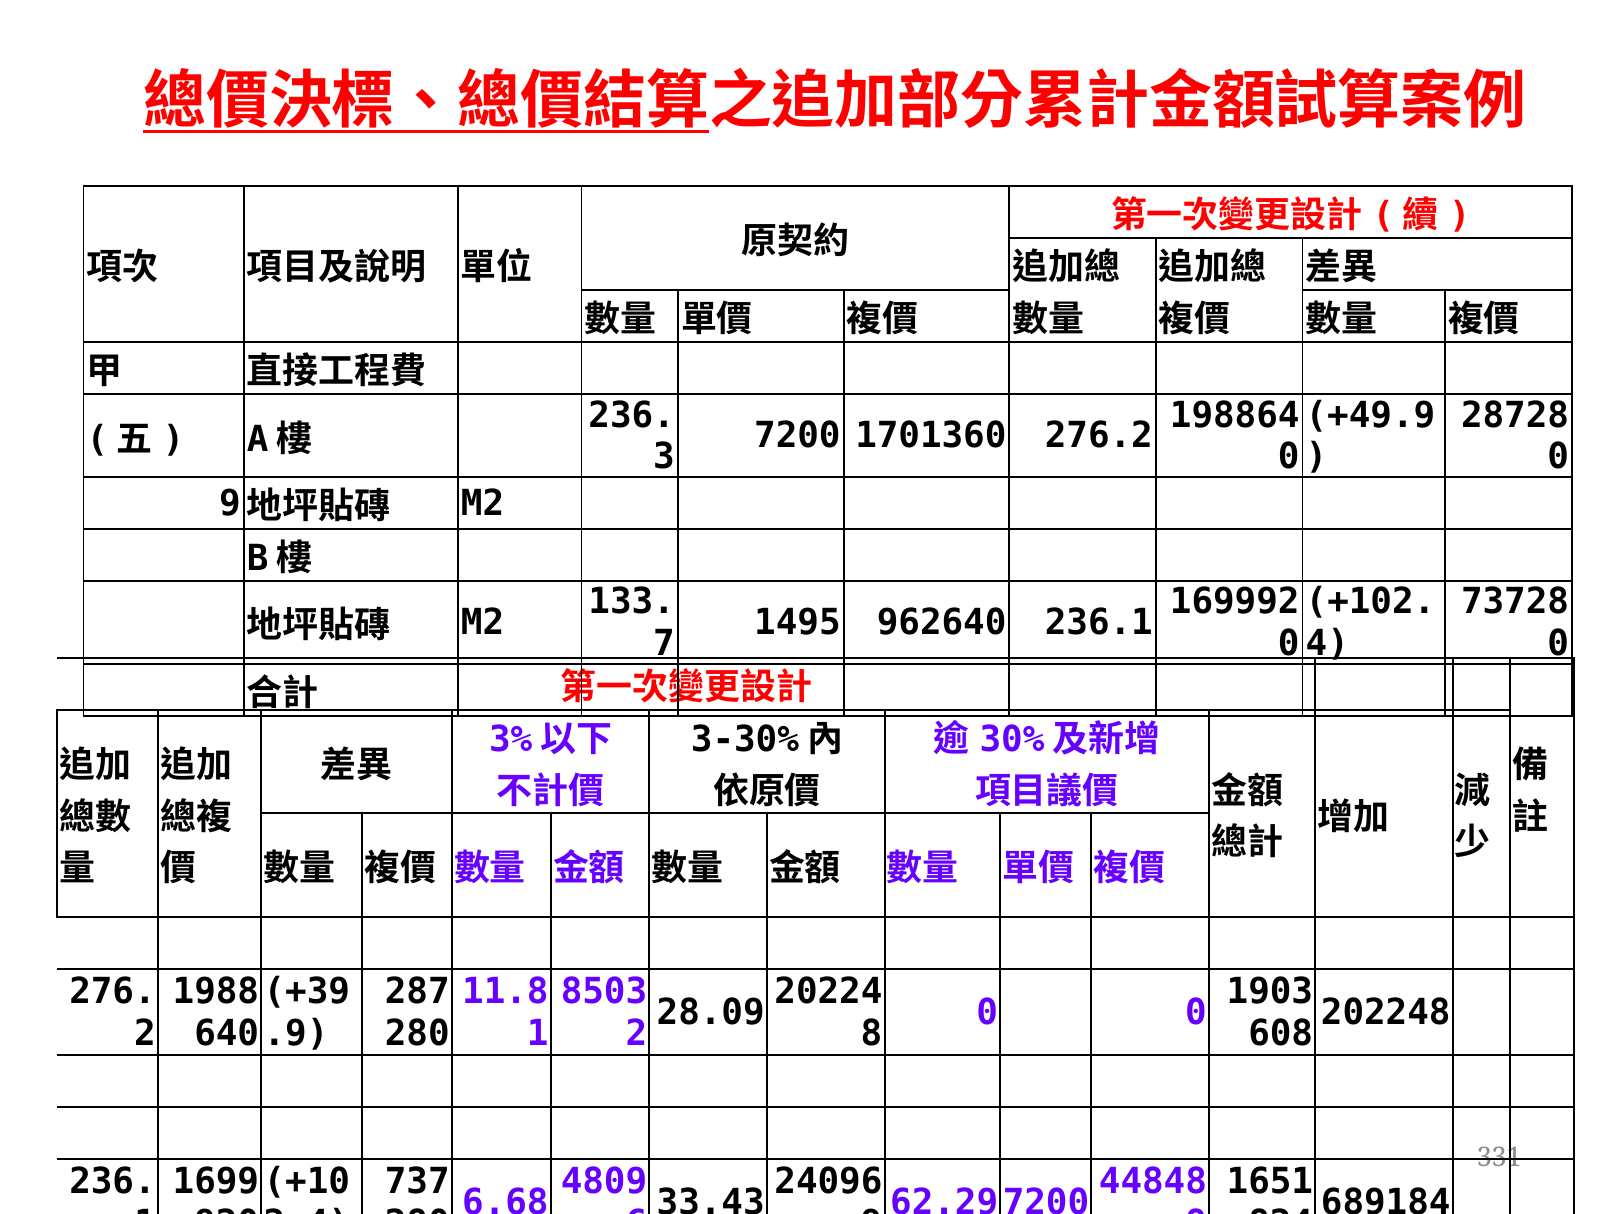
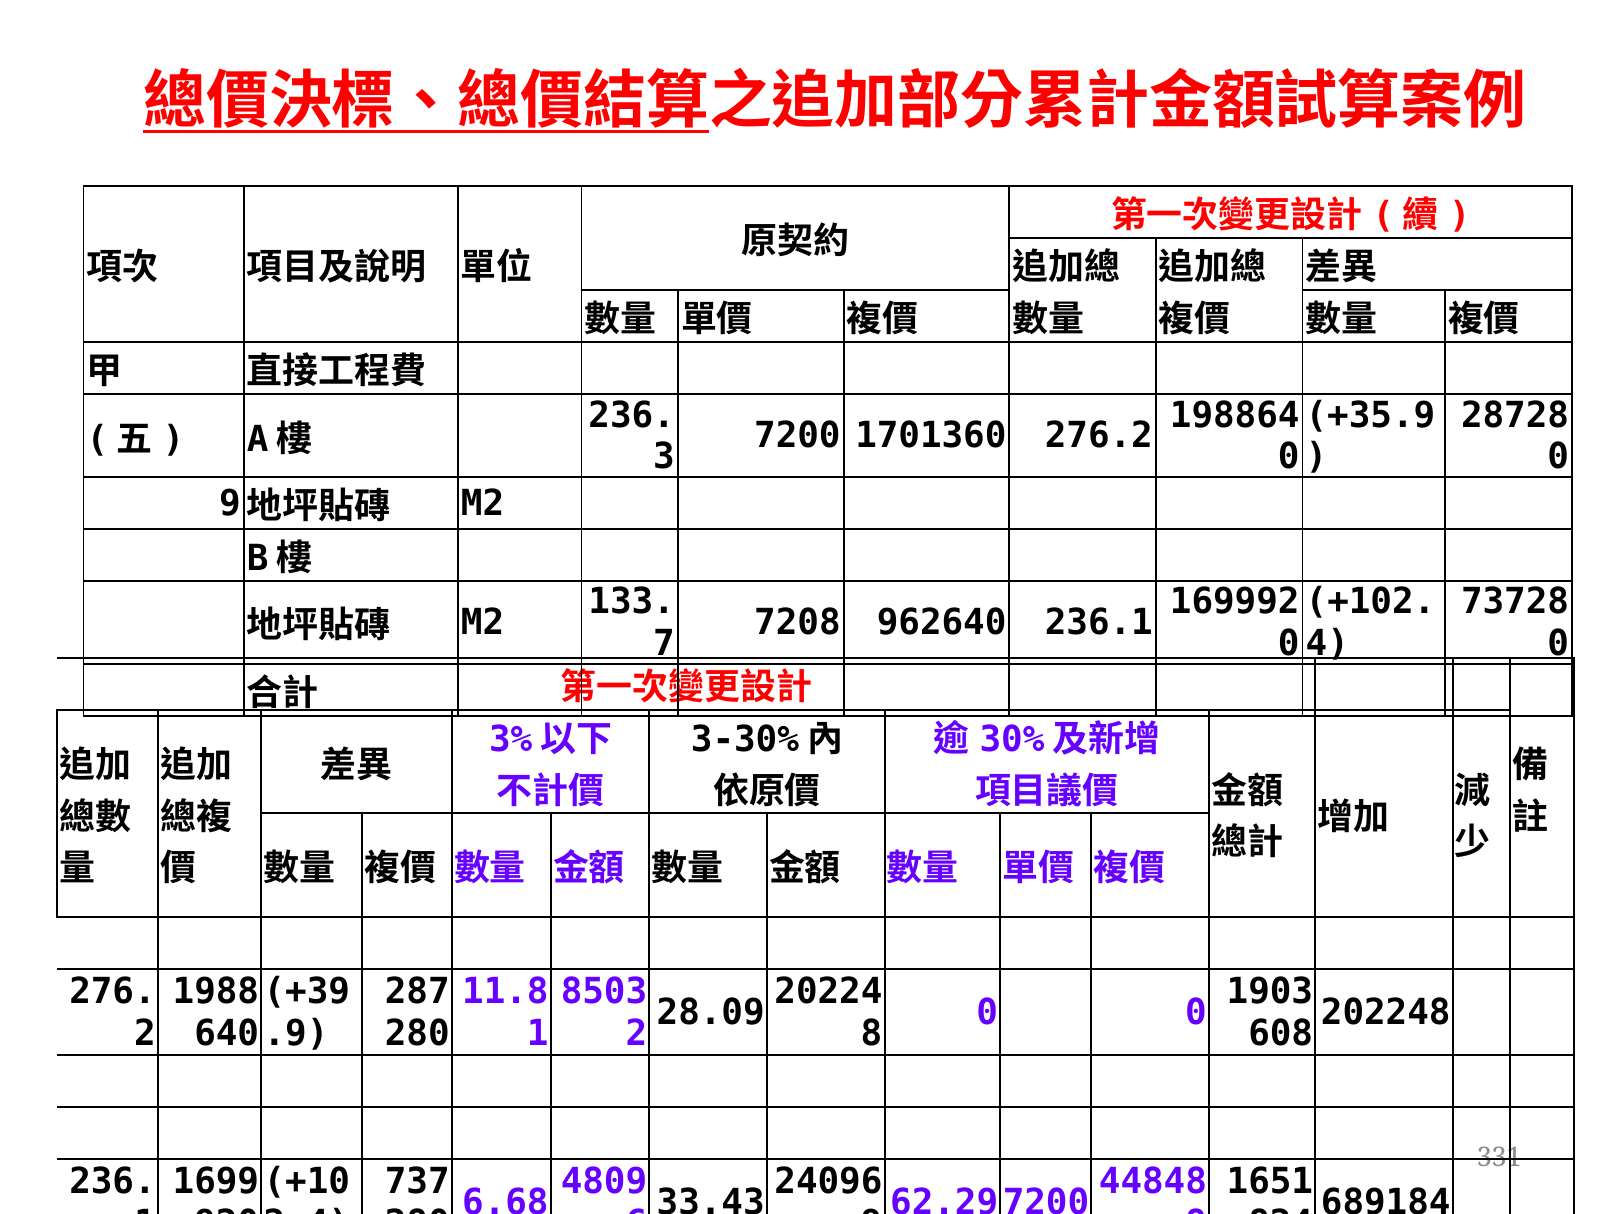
+49.9: +49.9 -> +35.9
1495: 1495 -> 7208
